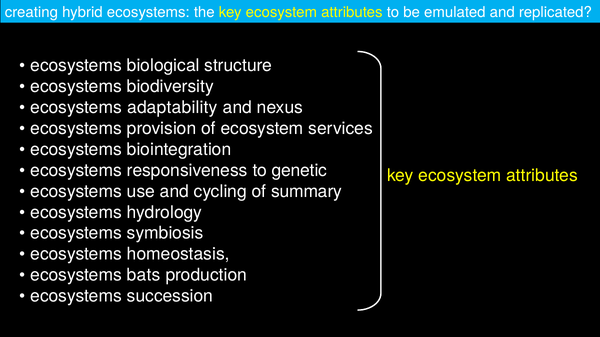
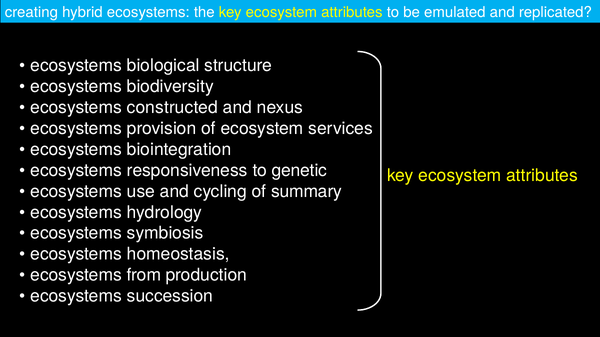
adaptability: adaptability -> constructed
bats: bats -> from
